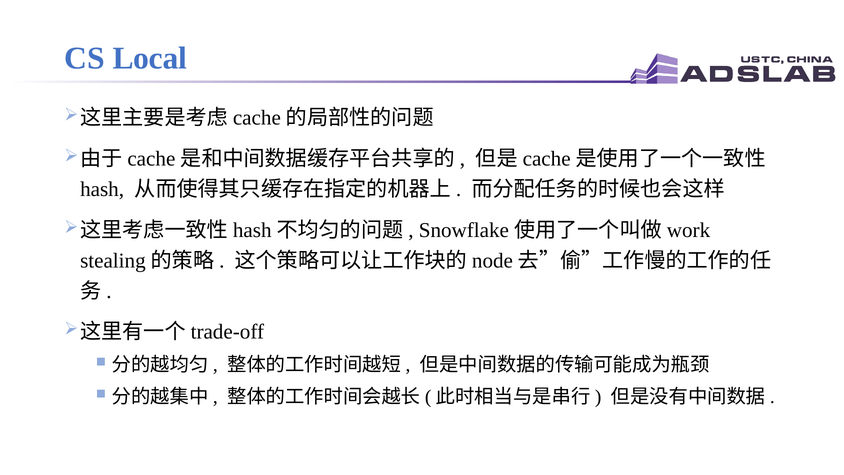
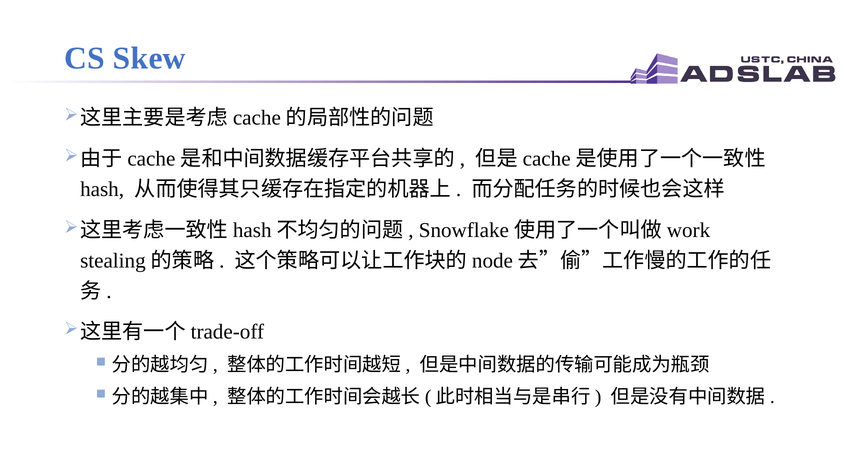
Local: Local -> Skew
